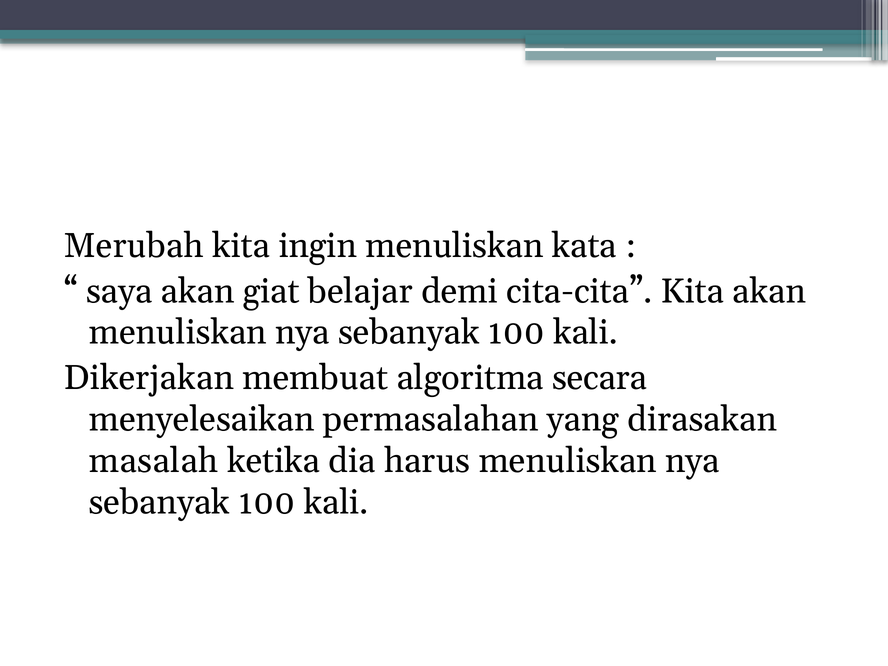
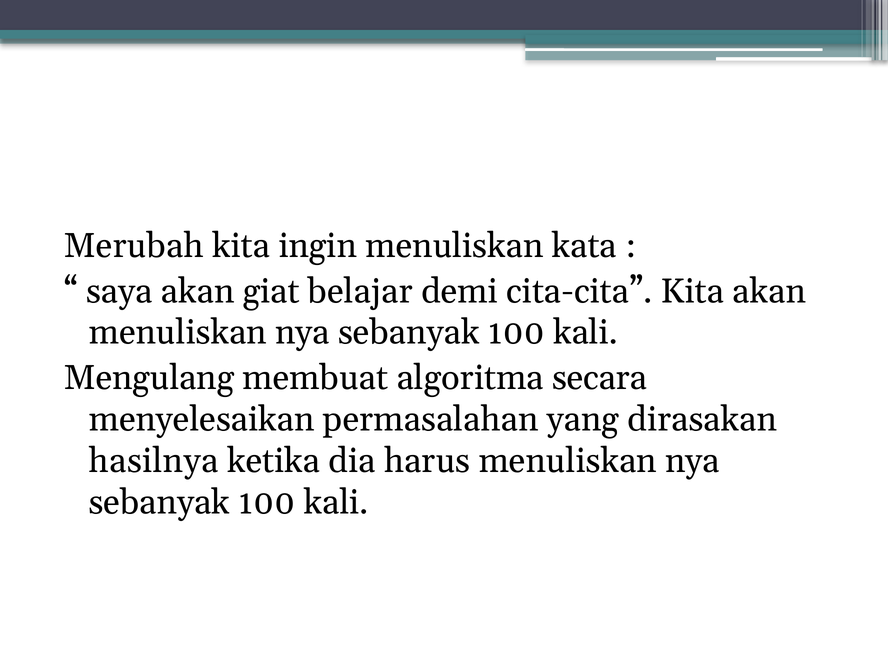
Dikerjakan: Dikerjakan -> Mengulang
masalah: masalah -> hasilnya
